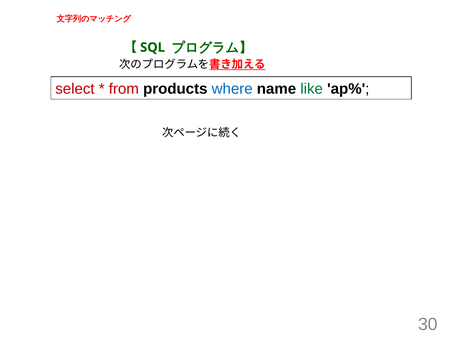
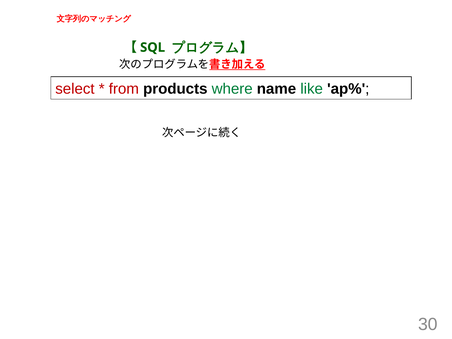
where colour: blue -> green
